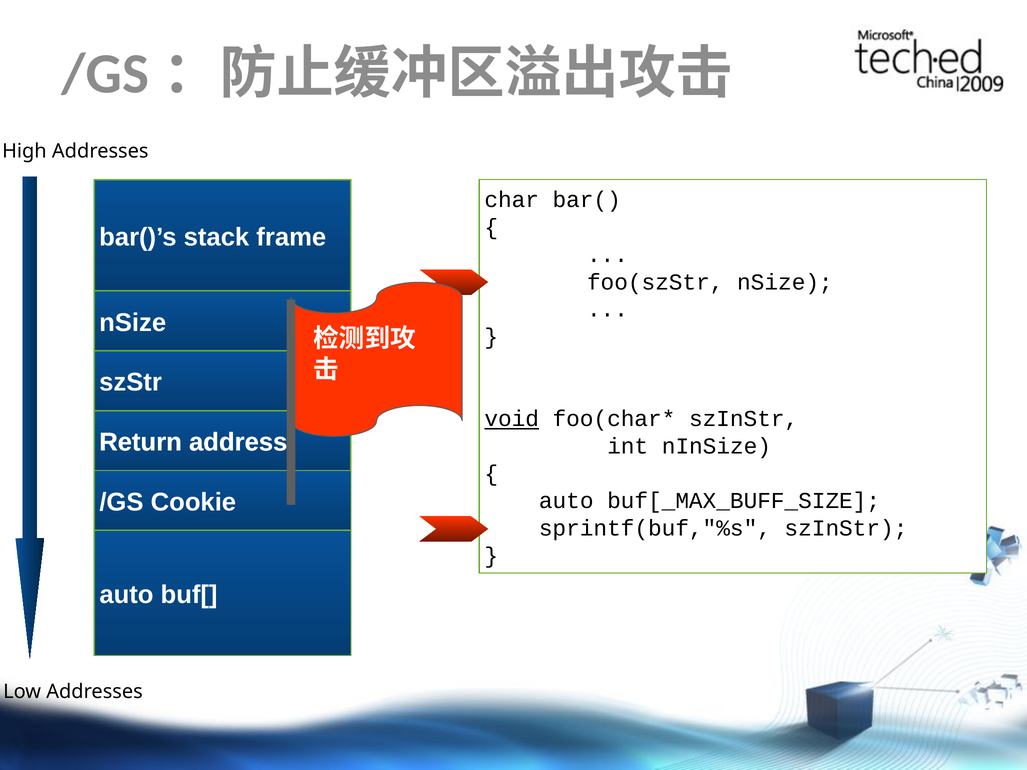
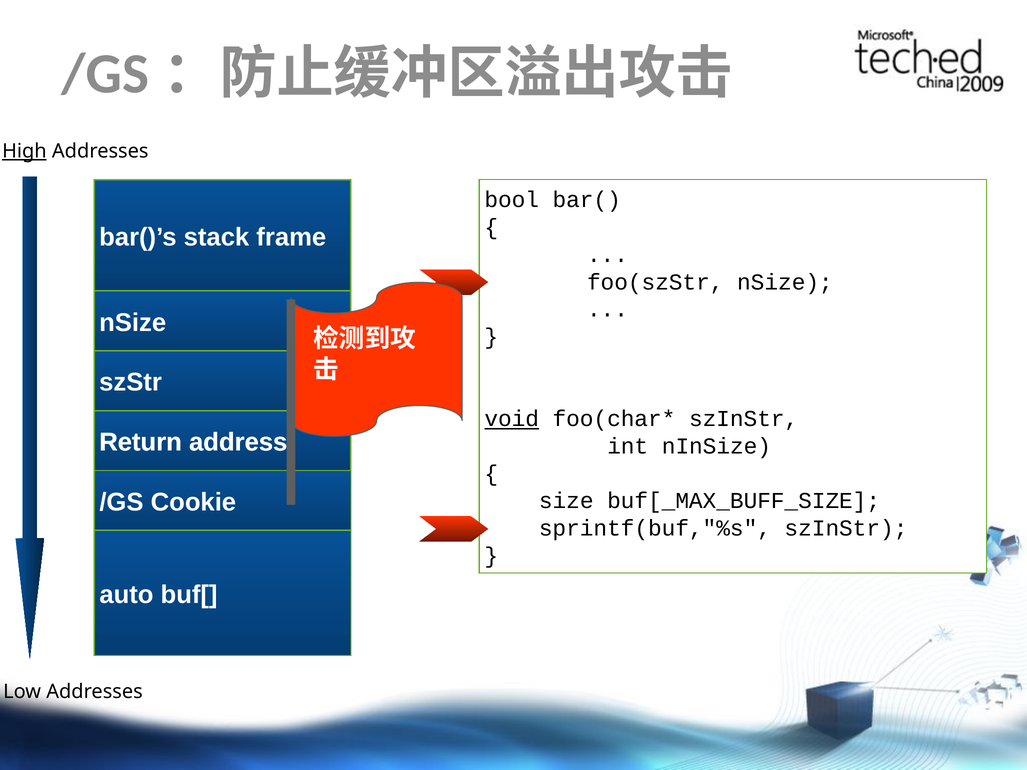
High underline: none -> present
char: char -> bool
auto at (566, 501): auto -> size
